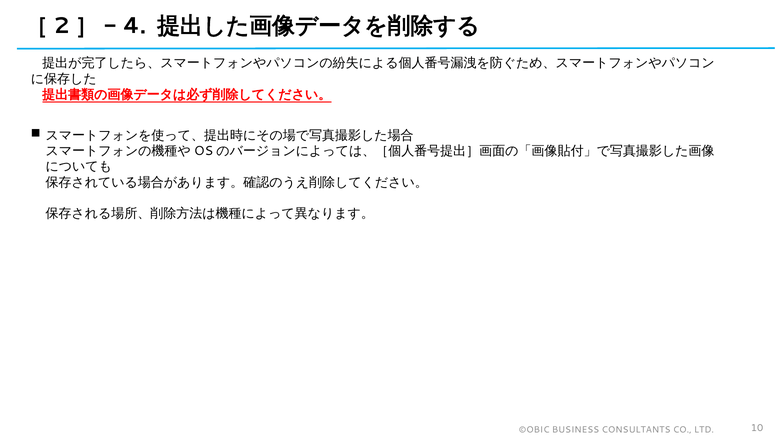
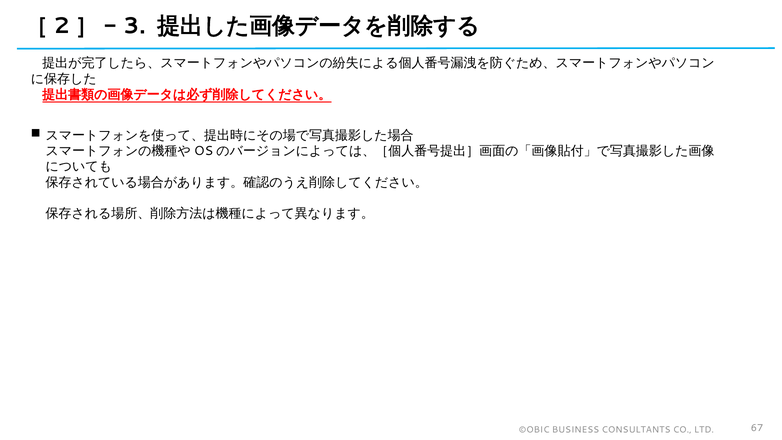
4: 4 -> 3
10: 10 -> 67
